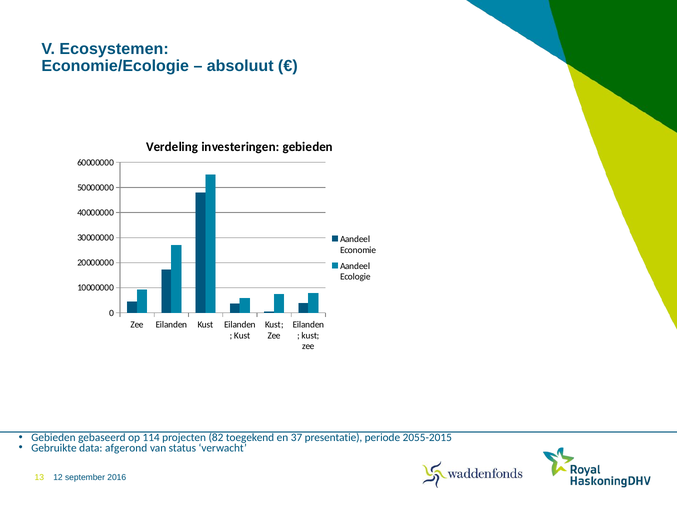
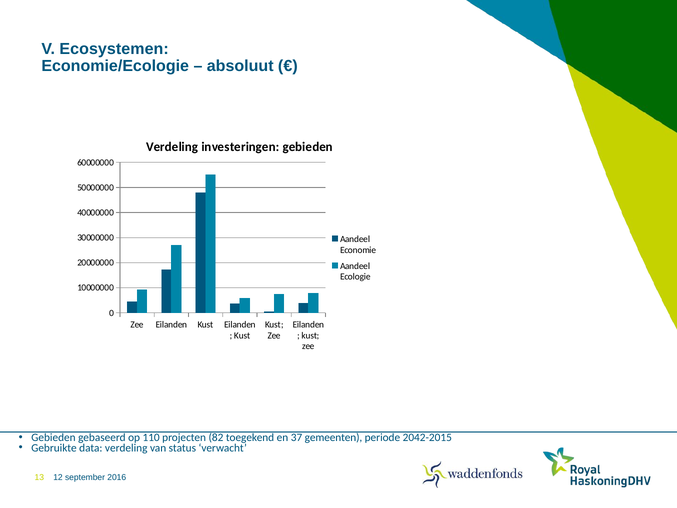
114: 114 -> 110
presentatie: presentatie -> gemeenten
2055-2015: 2055-2015 -> 2042-2015
data afgerond: afgerond -> verdeling
